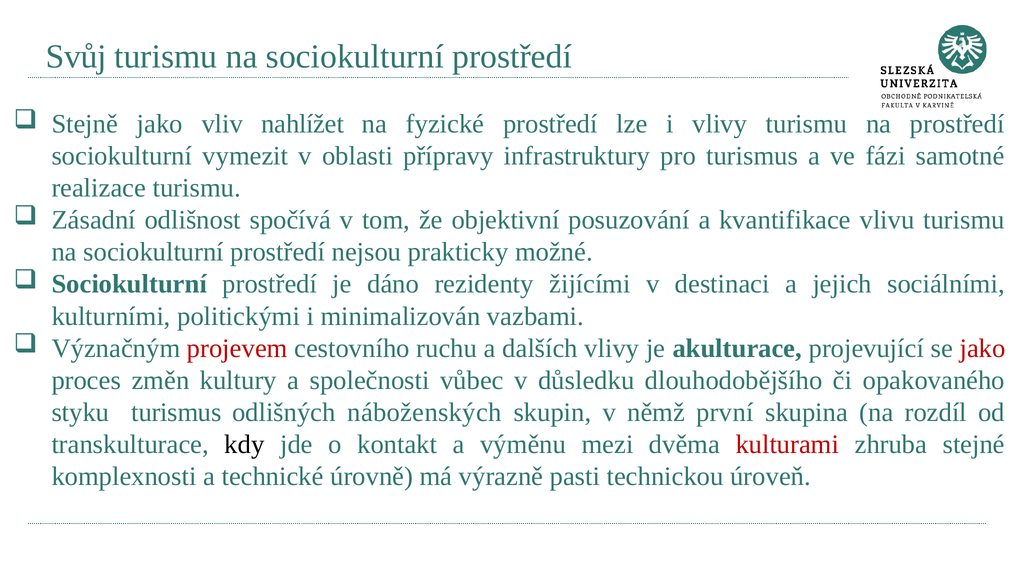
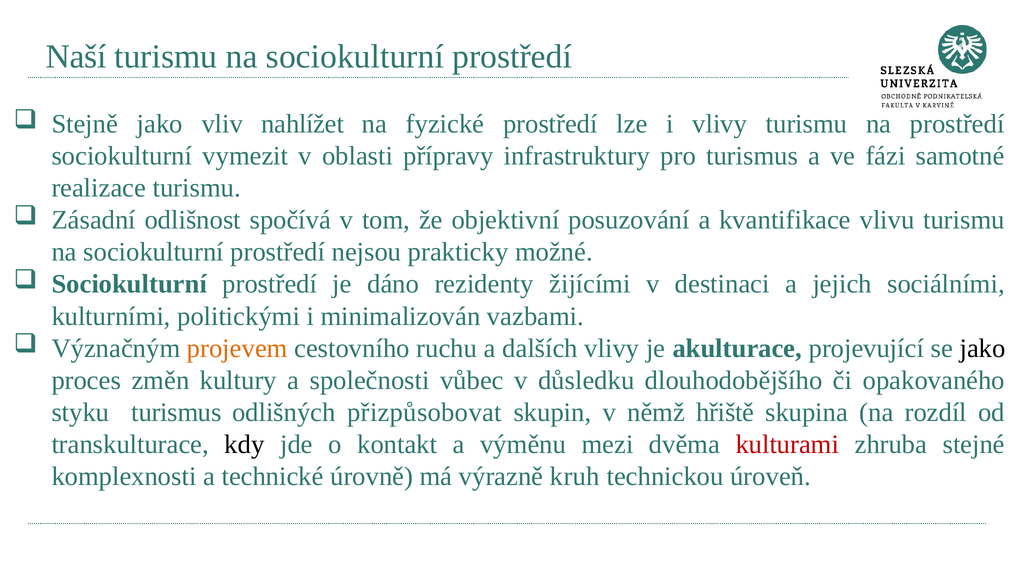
Svůj: Svůj -> Naší
projevem colour: red -> orange
jako at (983, 348) colour: red -> black
náboženských: náboženských -> přizpůsobovat
první: první -> hřiště
pasti: pasti -> kruh
